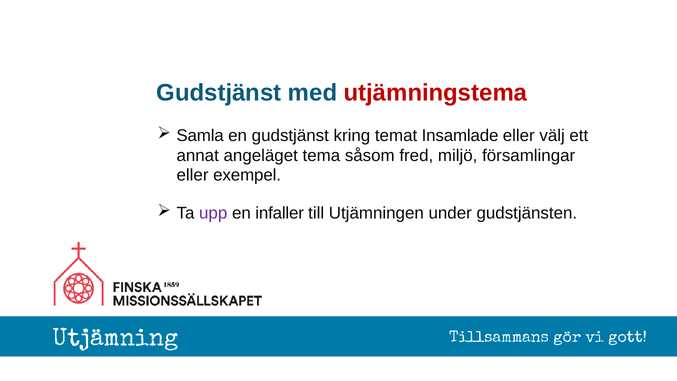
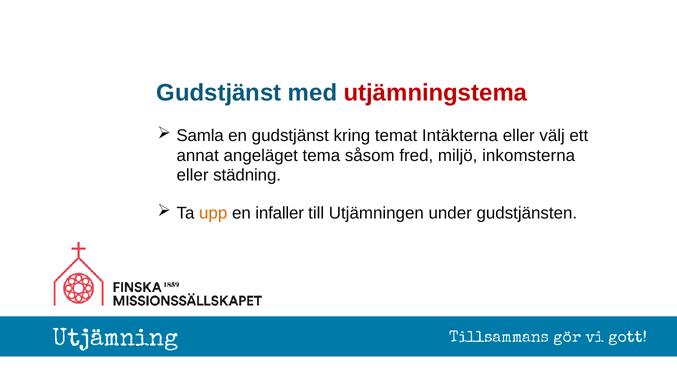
Insamlade: Insamlade -> Intäkterna
församlingar: församlingar -> inkomsterna
exempel: exempel -> städning
upp colour: purple -> orange
